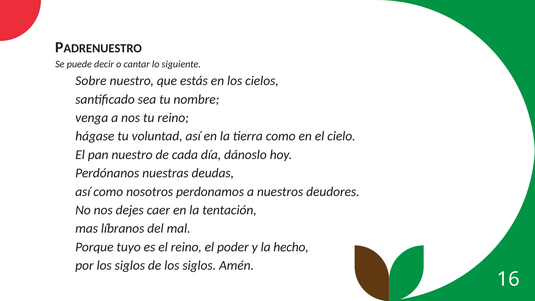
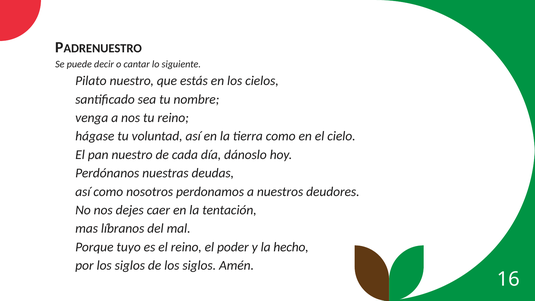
Sobre: Sobre -> Pilato
